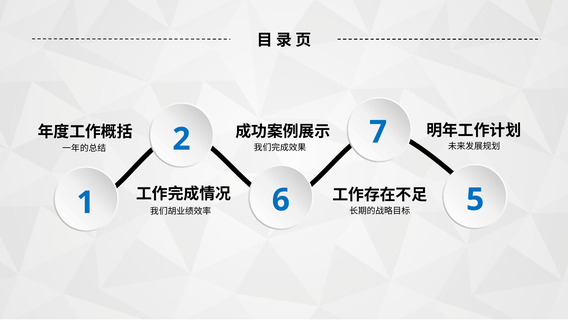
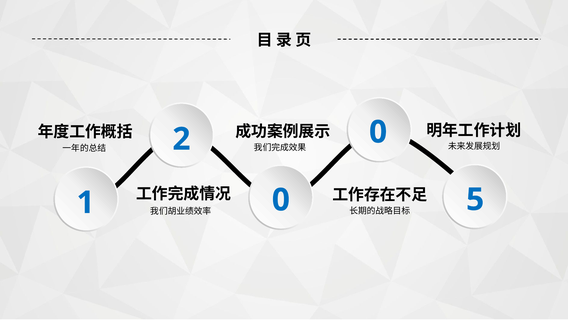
2 7: 7 -> 0
1 6: 6 -> 0
